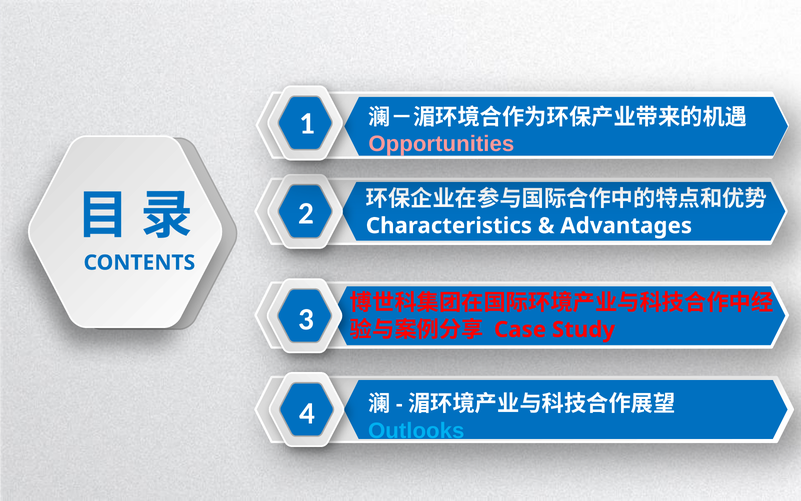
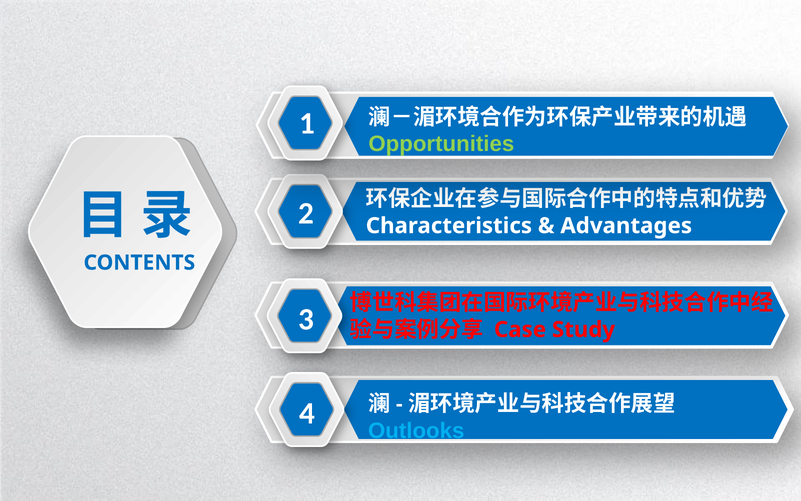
Opportunities colour: pink -> light green
